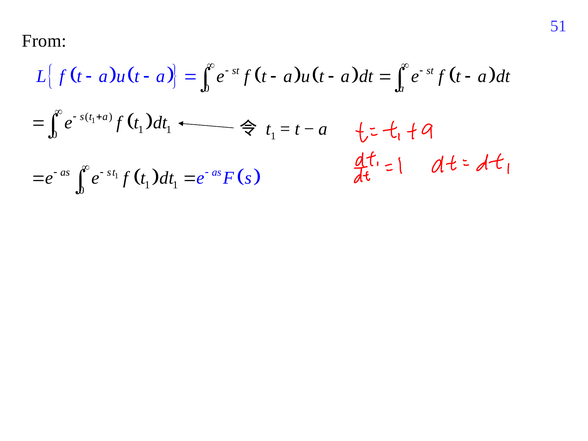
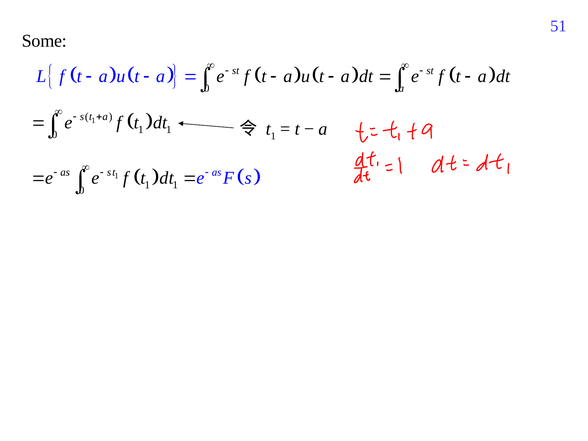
From: From -> Some
